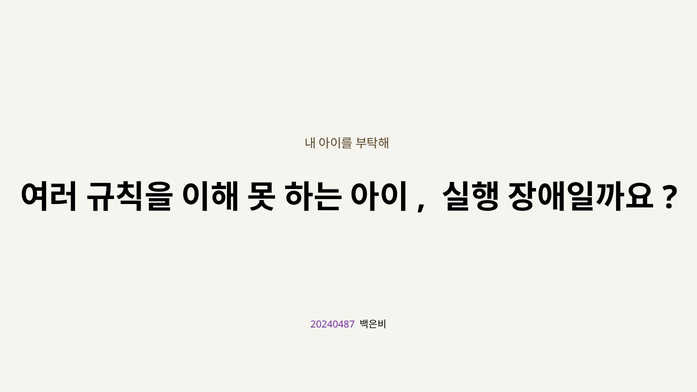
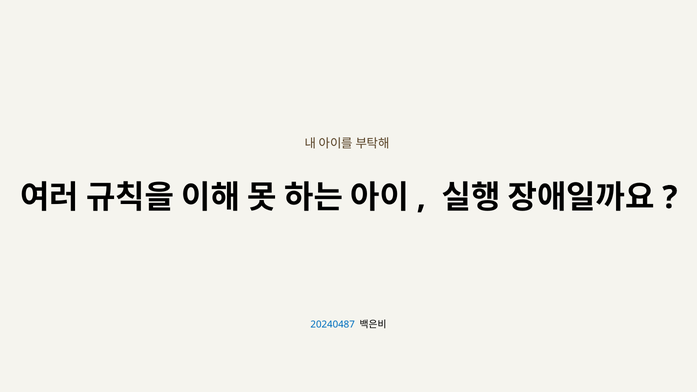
20240487 colour: purple -> blue
